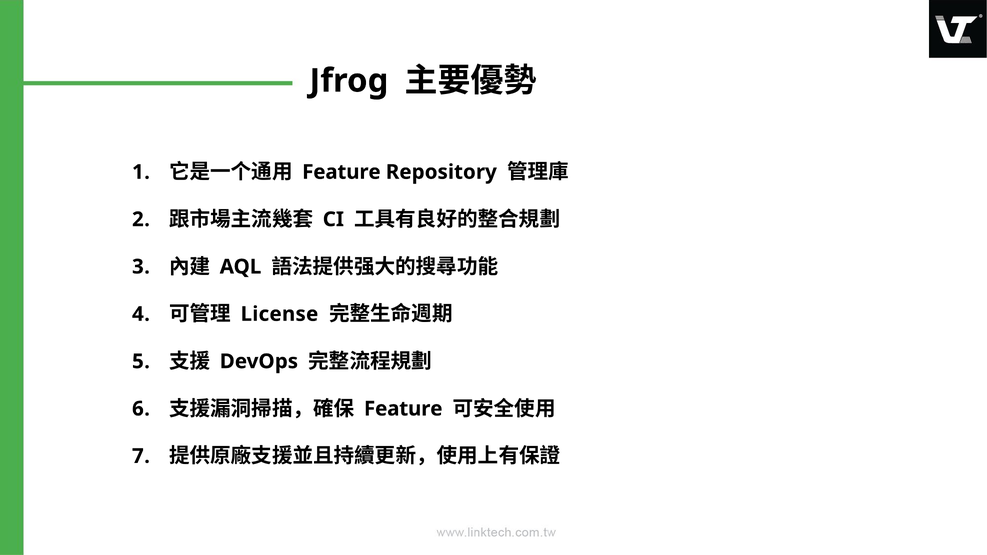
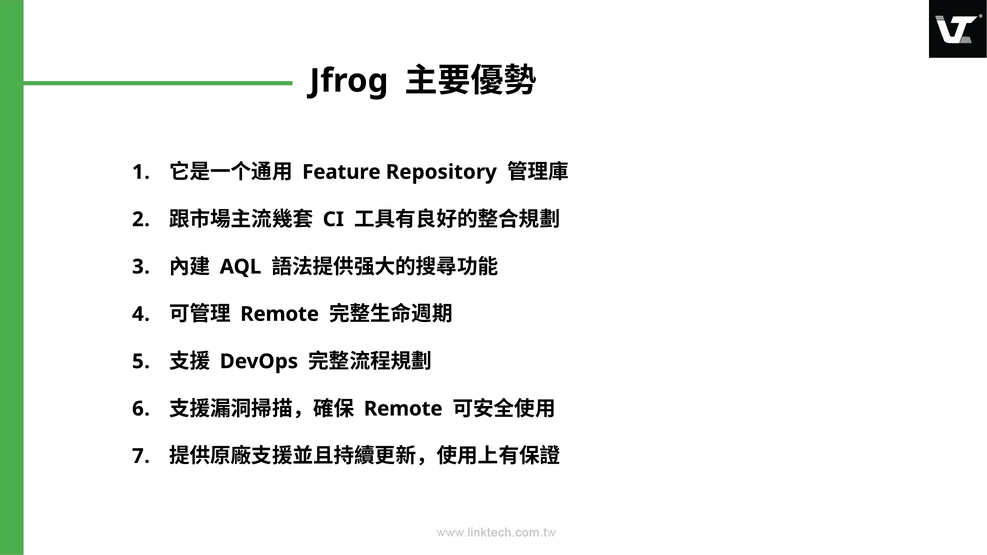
License at (279, 314): License -> Remote
Feature at (403, 409): Feature -> Remote
